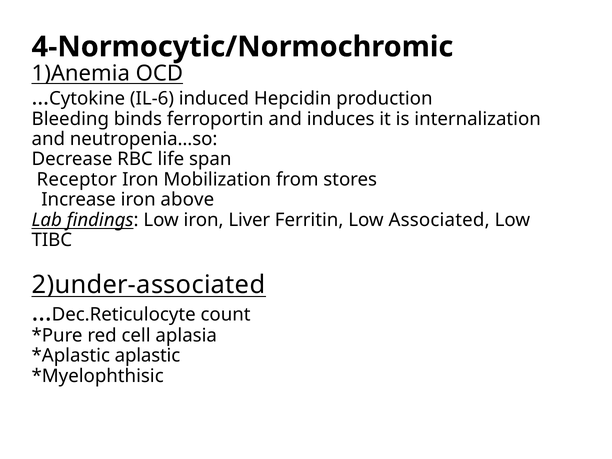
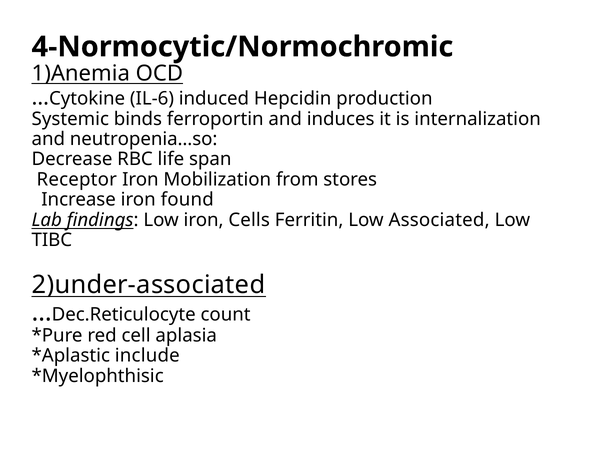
Bleeding: Bleeding -> Systemic
above: above -> found
Liver: Liver -> Cells
aplastic: aplastic -> include
